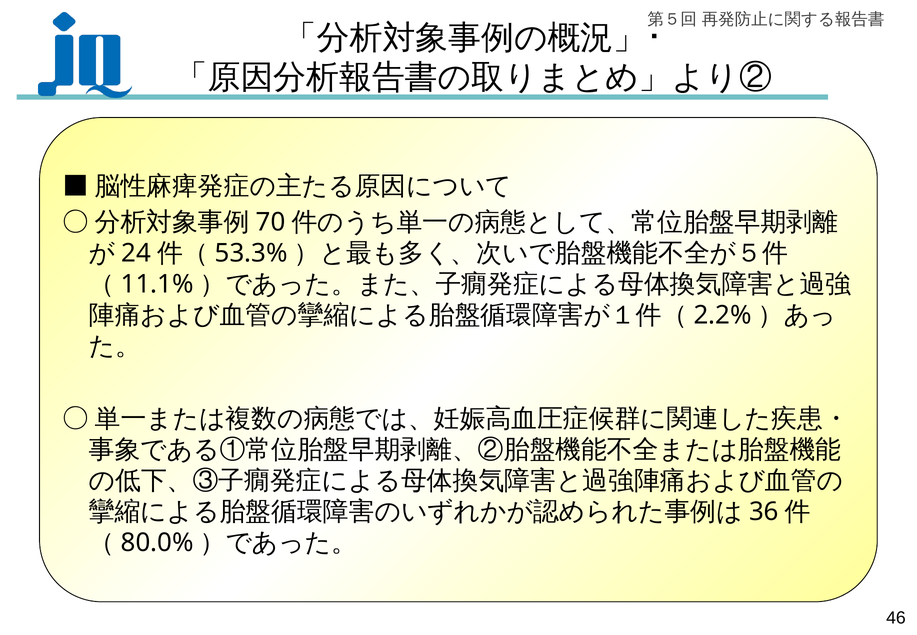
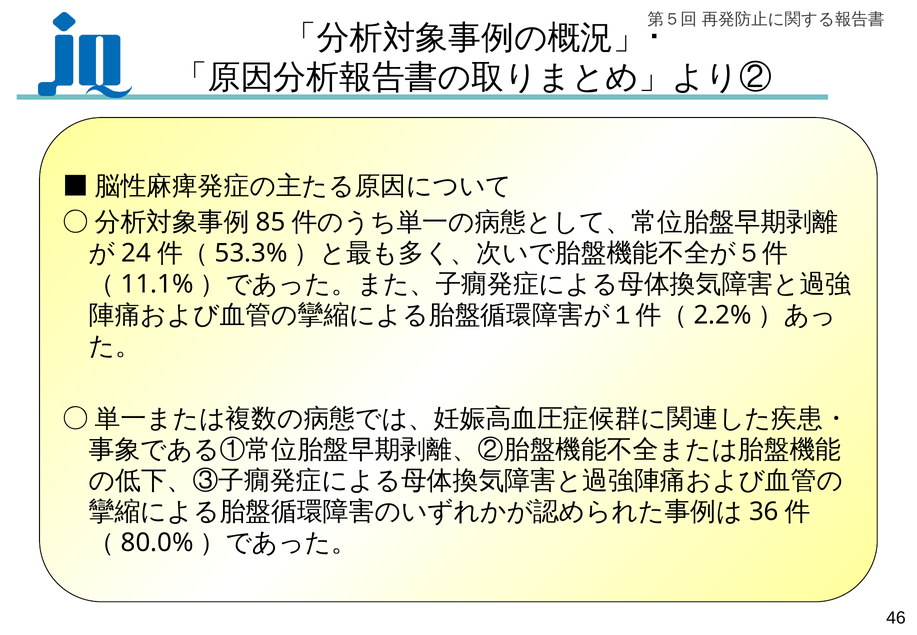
70: 70 -> 85
